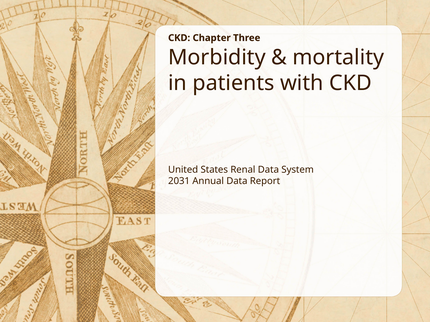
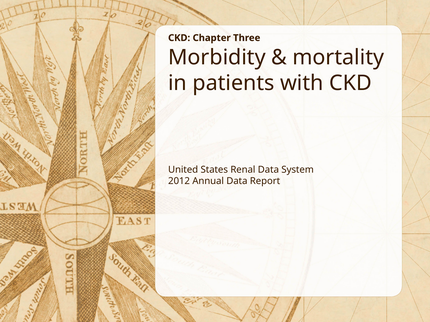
2031: 2031 -> 2012
